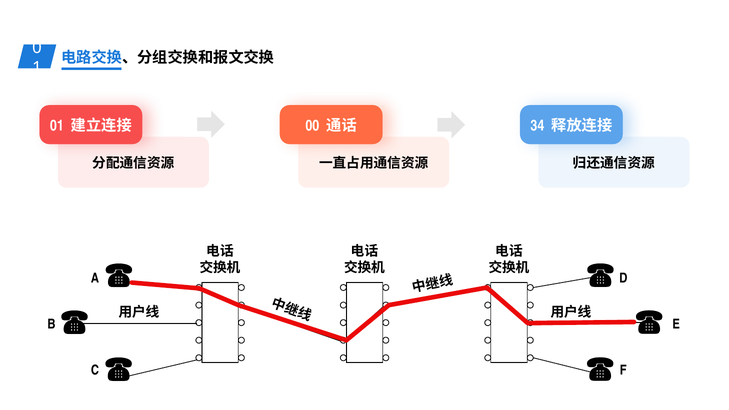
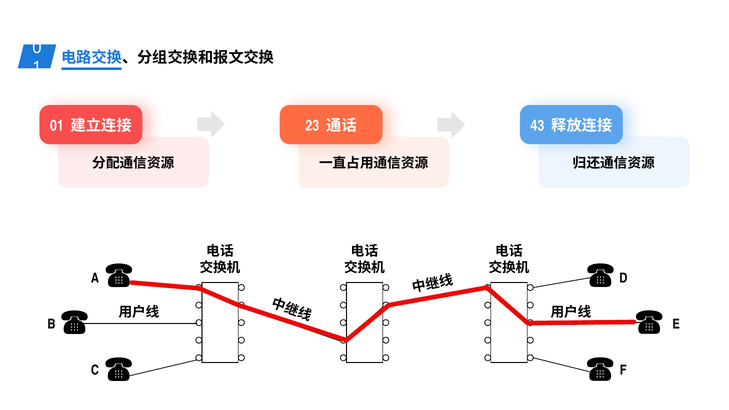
00: 00 -> 23
34: 34 -> 43
